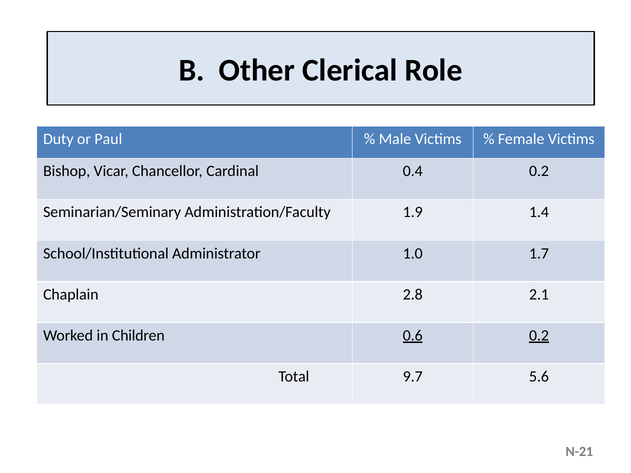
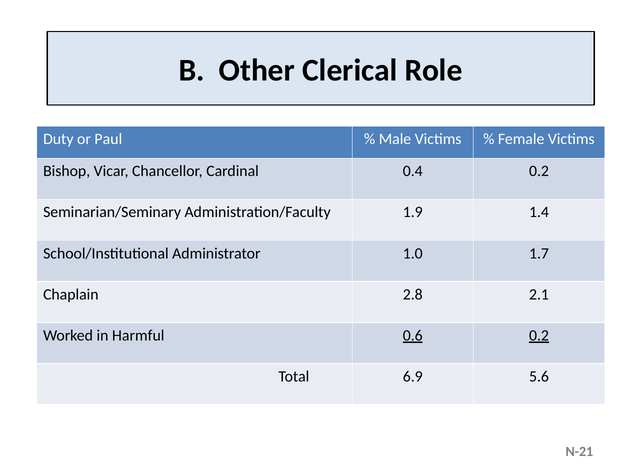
Children: Children -> Harmful
9.7: 9.7 -> 6.9
